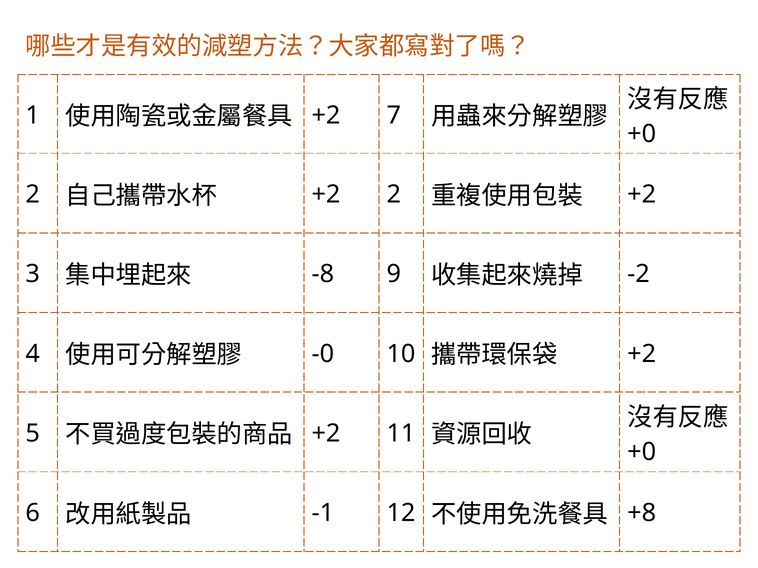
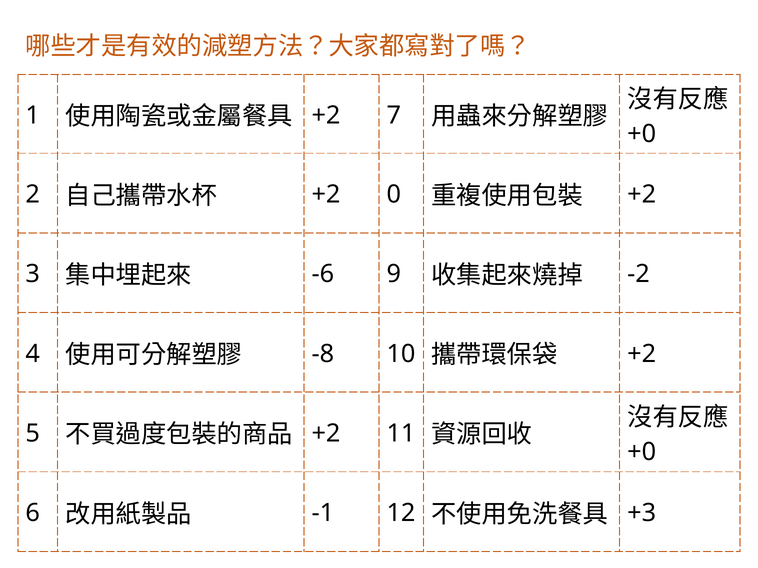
+2 2: 2 -> 0
-8: -8 -> -6
-0: -0 -> -8
+8: +8 -> +3
